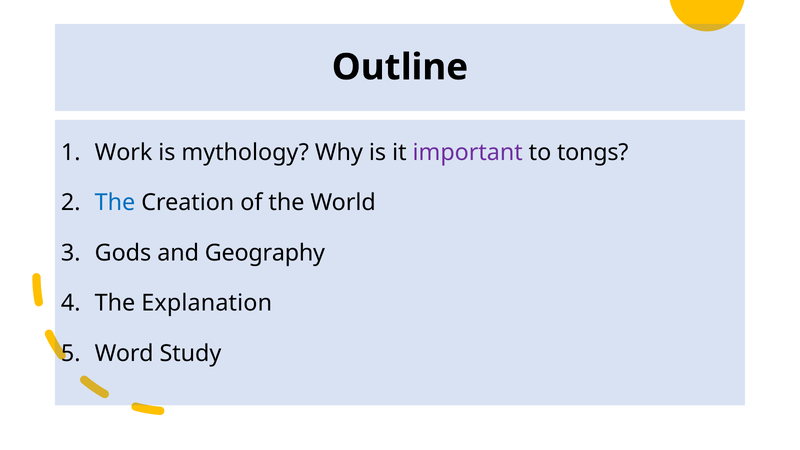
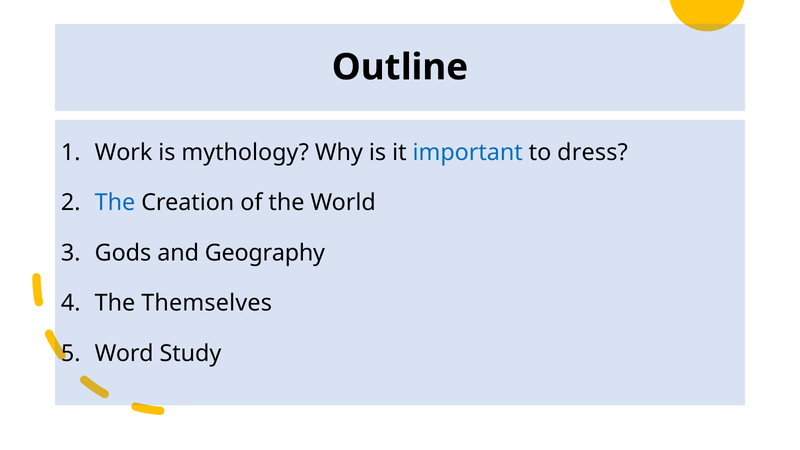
important colour: purple -> blue
tongs: tongs -> dress
Explanation: Explanation -> Themselves
